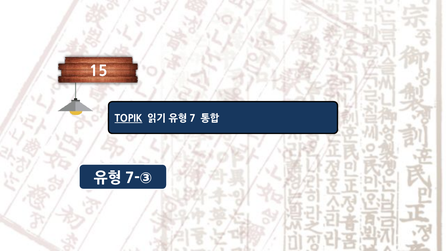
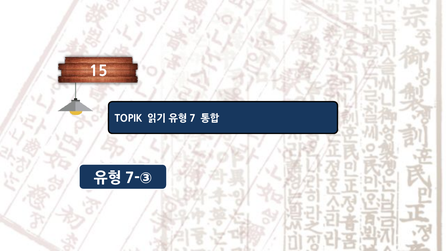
TOPIK underline: present -> none
